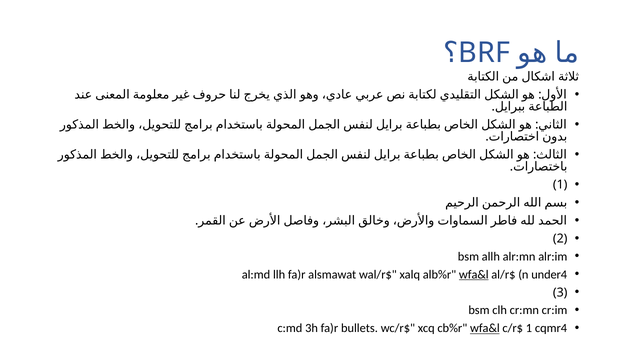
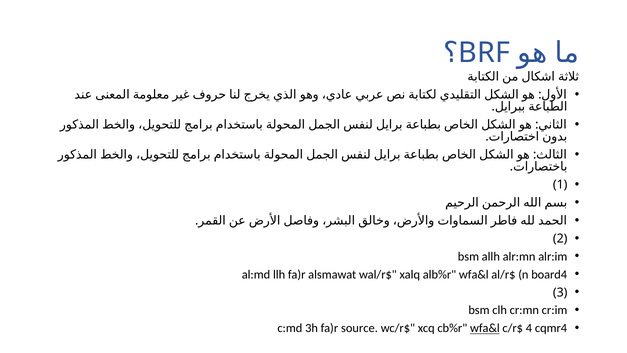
wfa&l at (474, 274) underline: present -> none
under4: under4 -> board4
bullets: bullets -> source
c/r$ 1: 1 -> 4
